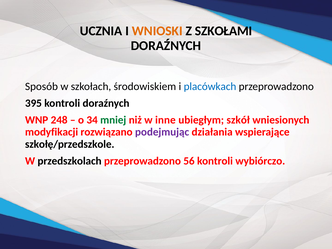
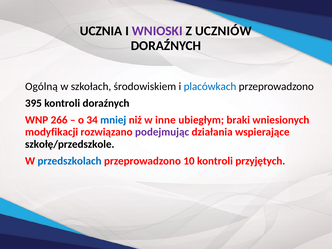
WNIOSKI colour: orange -> purple
SZKOŁAMI: SZKOŁAMI -> UCZNIÓW
Sposób: Sposób -> Ogólną
248: 248 -> 266
mniej colour: green -> blue
szkół: szkół -> braki
przedszkolach colour: black -> blue
56: 56 -> 10
wybiórczo: wybiórczo -> przyjętych
